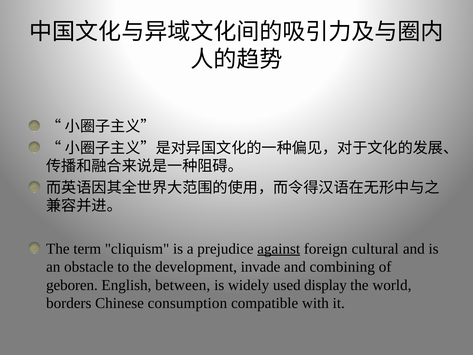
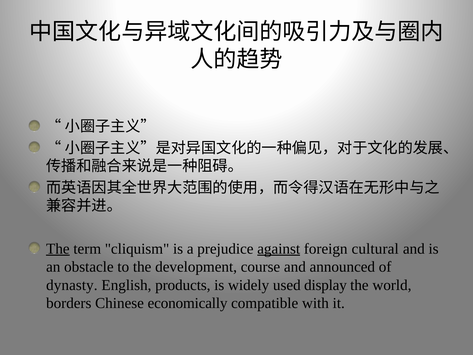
The at (58, 249) underline: none -> present
invade: invade -> course
combining: combining -> announced
geboren: geboren -> dynasty
between: between -> products
consumption: consumption -> economically
